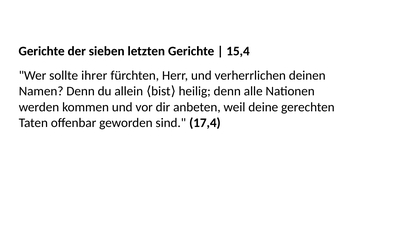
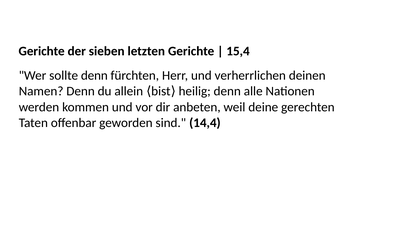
sollte ihrer: ihrer -> denn
17,4: 17,4 -> 14,4
